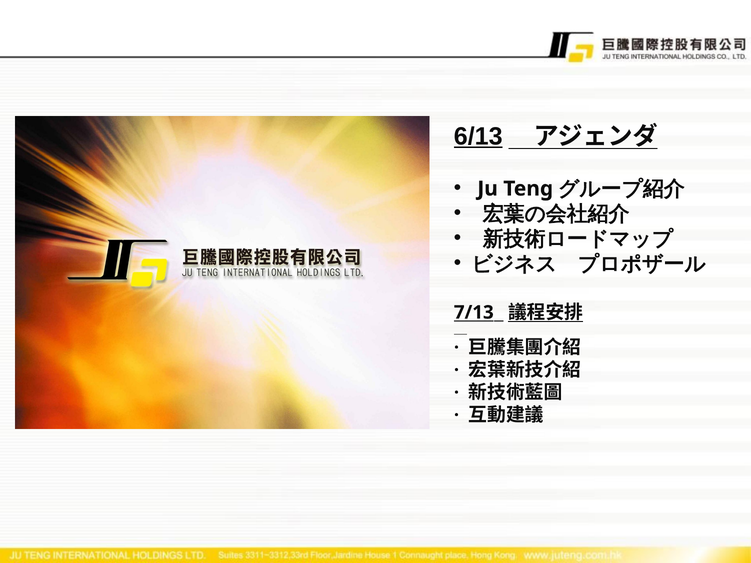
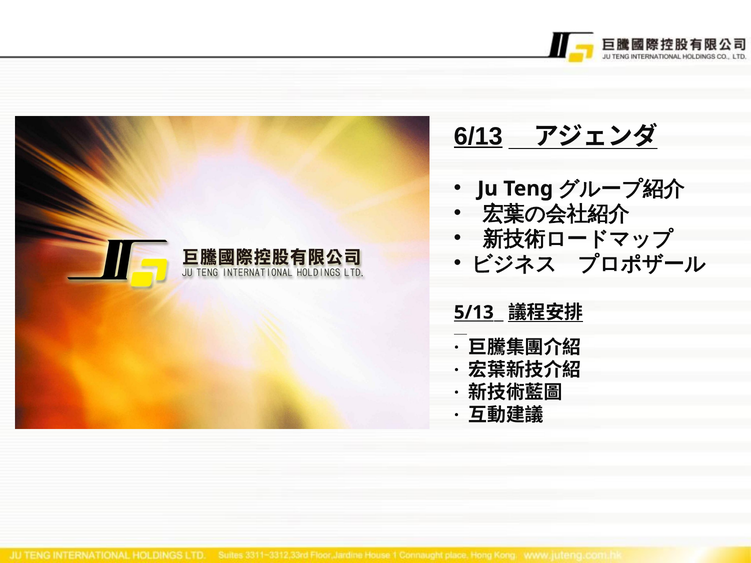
7/13: 7/13 -> 5/13
